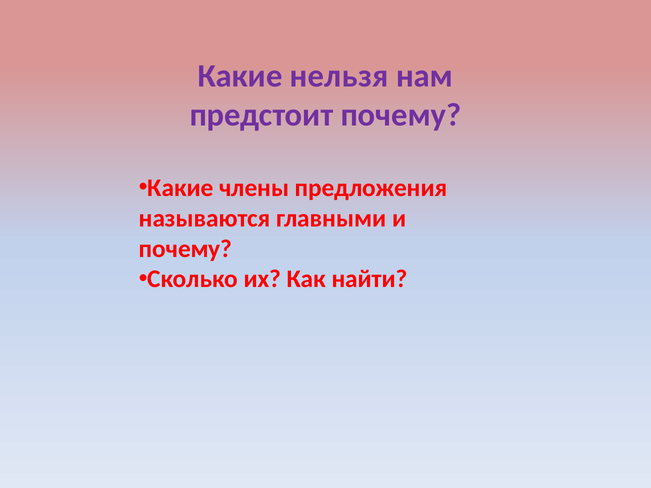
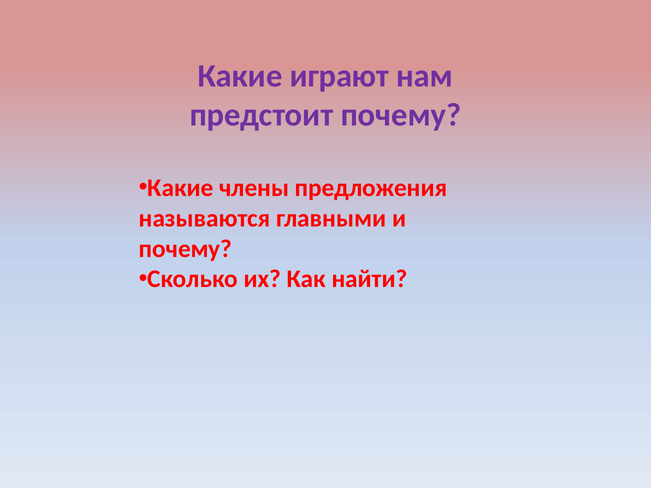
нельзя: нельзя -> играют
